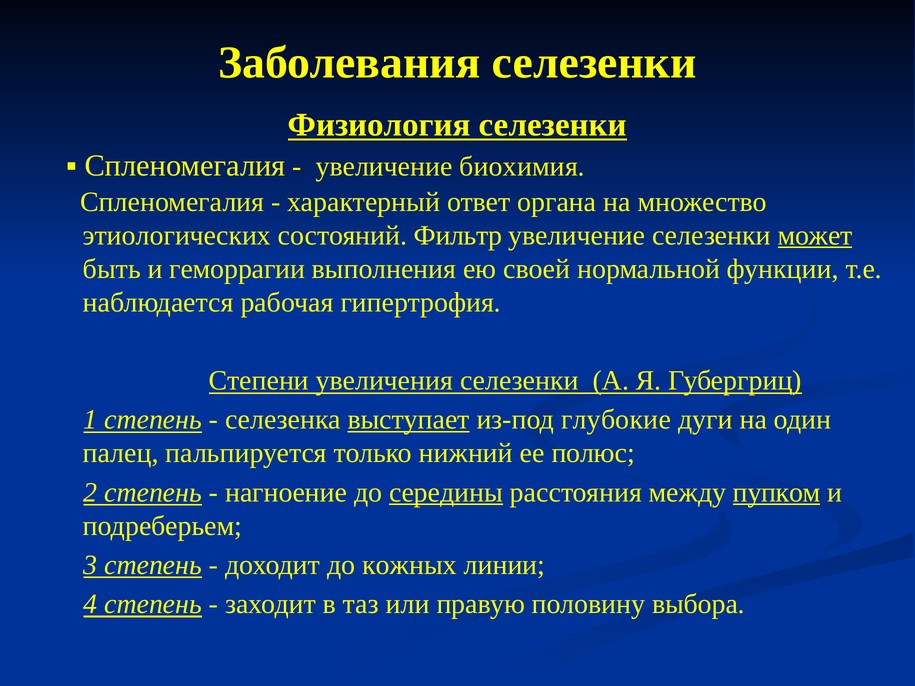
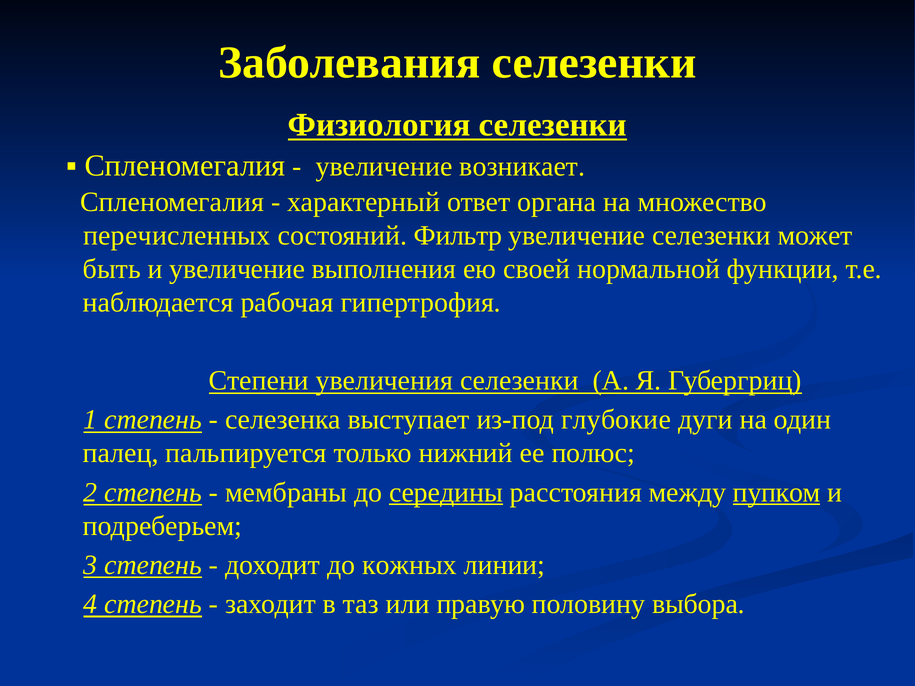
биохимия: биохимия -> возникает
этиологических: этиологических -> перечисленных
может underline: present -> none
и геморрагии: геморрагии -> увеличение
выступает underline: present -> none
нагноение: нагноение -> мембраны
